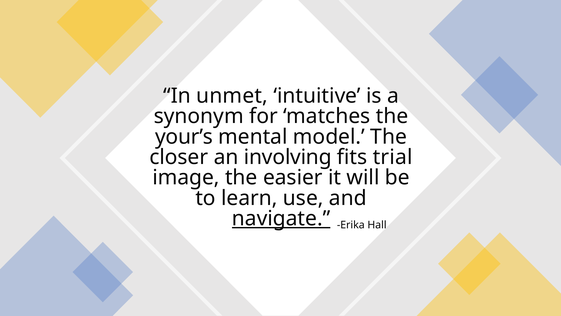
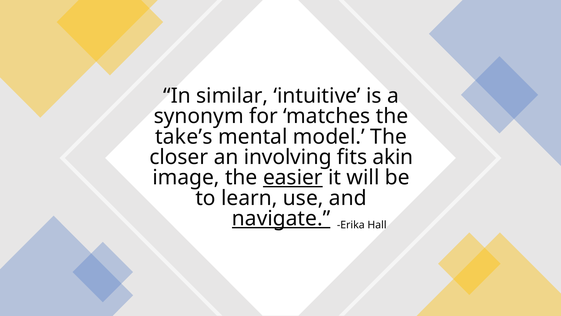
unmet: unmet -> similar
your’s: your’s -> take’s
trial: trial -> akin
easier underline: none -> present
